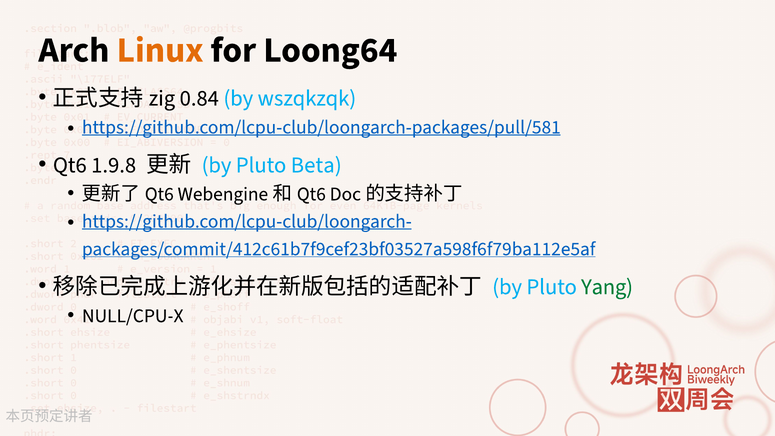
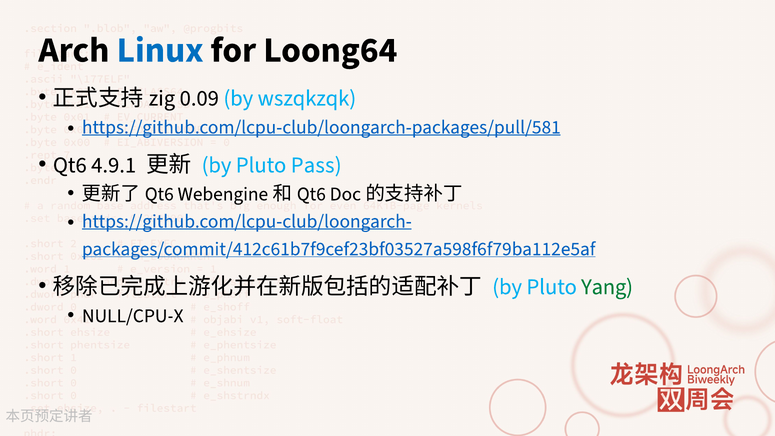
Linux colour: orange -> blue
0.84: 0.84 -> 0.09
1.9.8: 1.9.8 -> 4.9.1
Beta: Beta -> Pass
